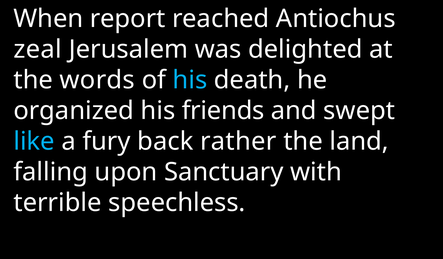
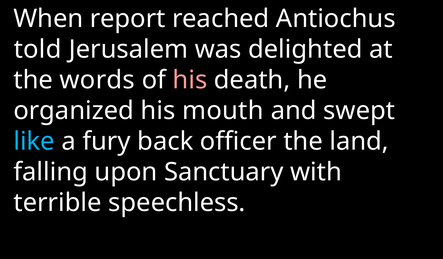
zeal: zeal -> told
his at (190, 80) colour: light blue -> pink
friends: friends -> mouth
rather: rather -> officer
